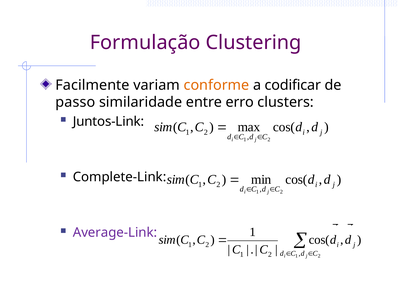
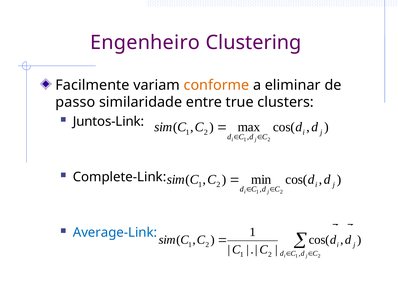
Formulação: Formulação -> Engenheiro
codificar: codificar -> eliminar
erro: erro -> true
Average-Link colour: purple -> blue
